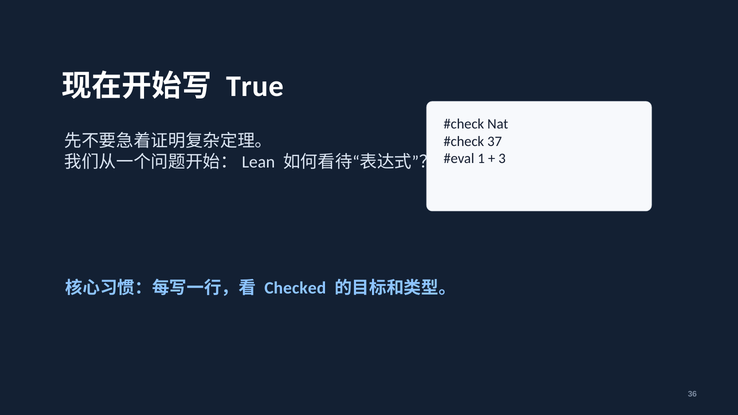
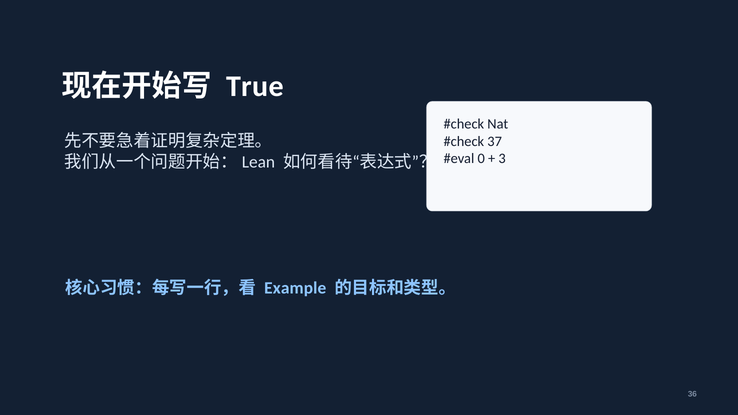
1: 1 -> 0
Checked: Checked -> Example
